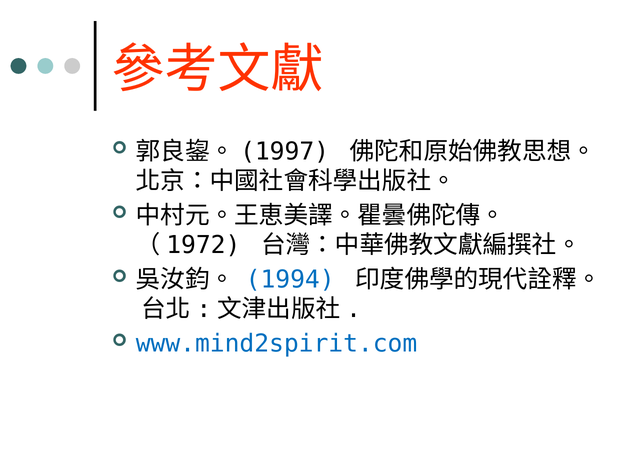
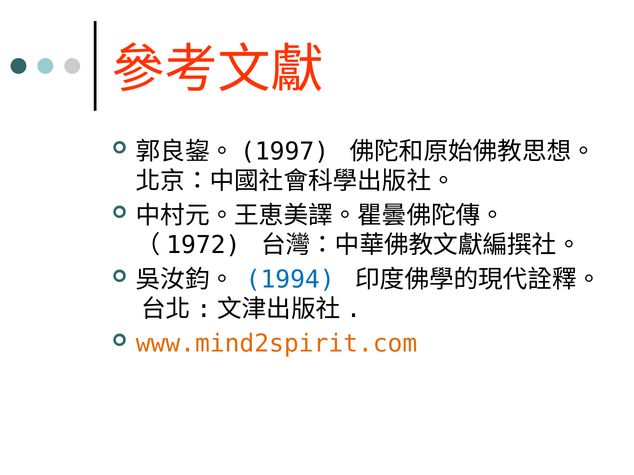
www.mind2spirit.com colour: blue -> orange
